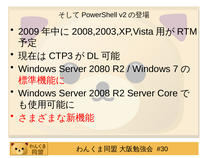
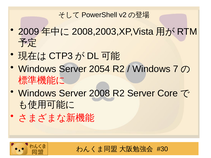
2080: 2080 -> 2054
